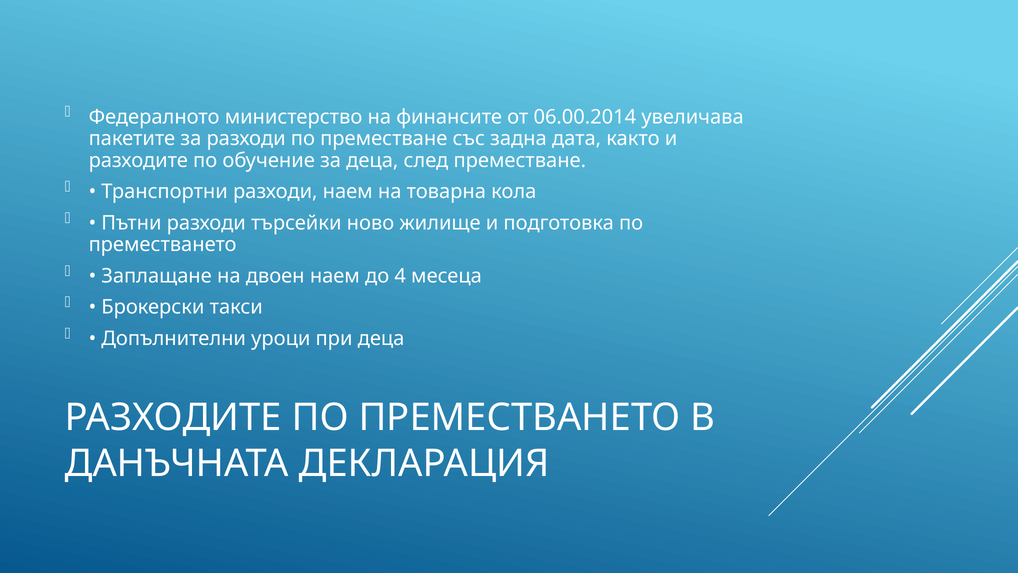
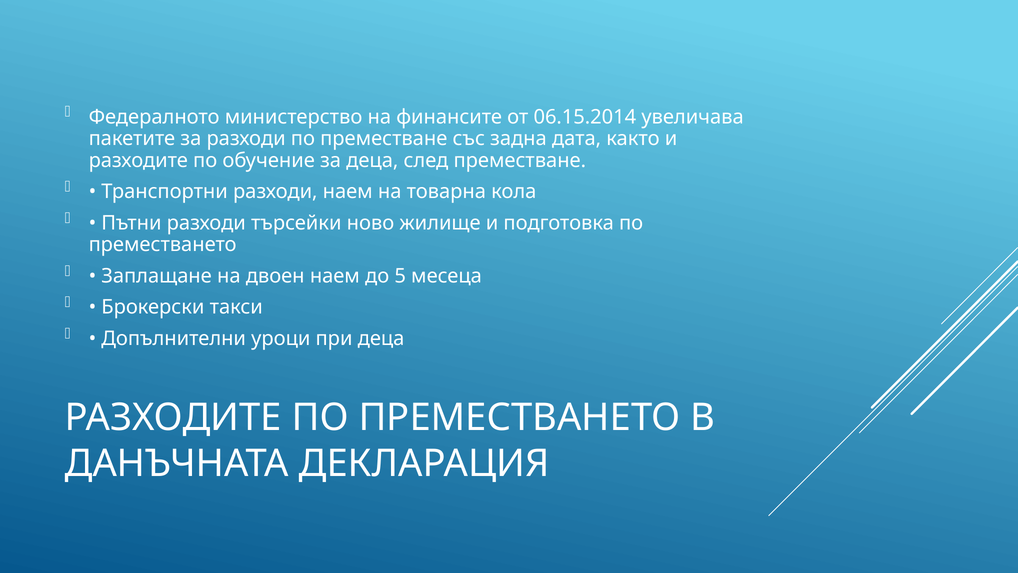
06.00.2014: 06.00.2014 -> 06.15.2014
4: 4 -> 5
